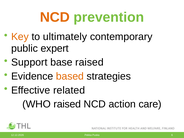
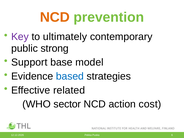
Key colour: orange -> purple
expert: expert -> strong
base raised: raised -> model
based colour: orange -> blue
WHO raised: raised -> sector
care: care -> cost
